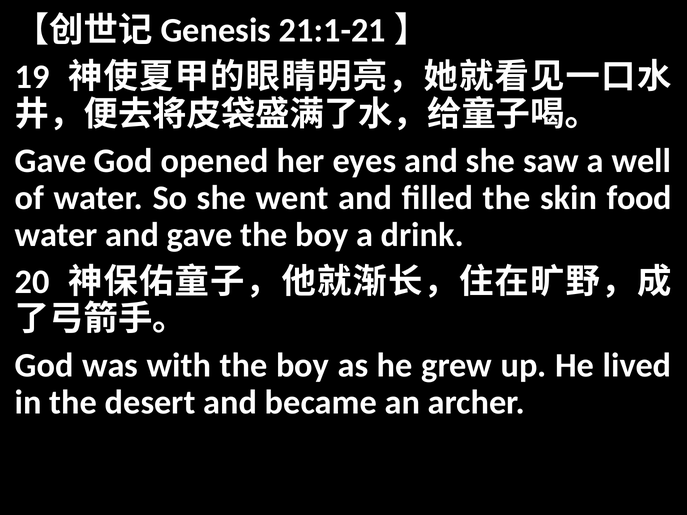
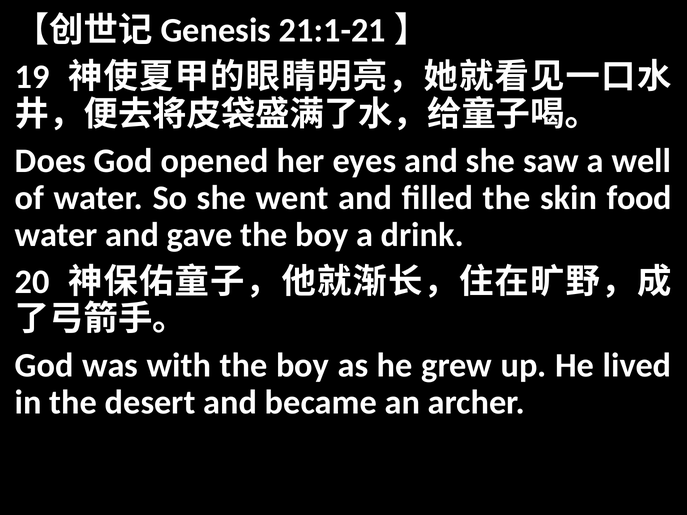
Gave at (51, 161): Gave -> Does
